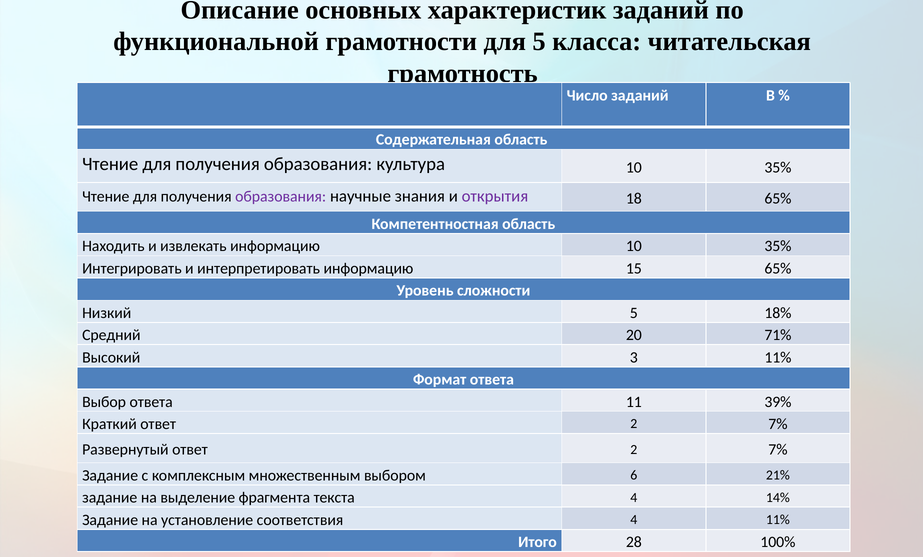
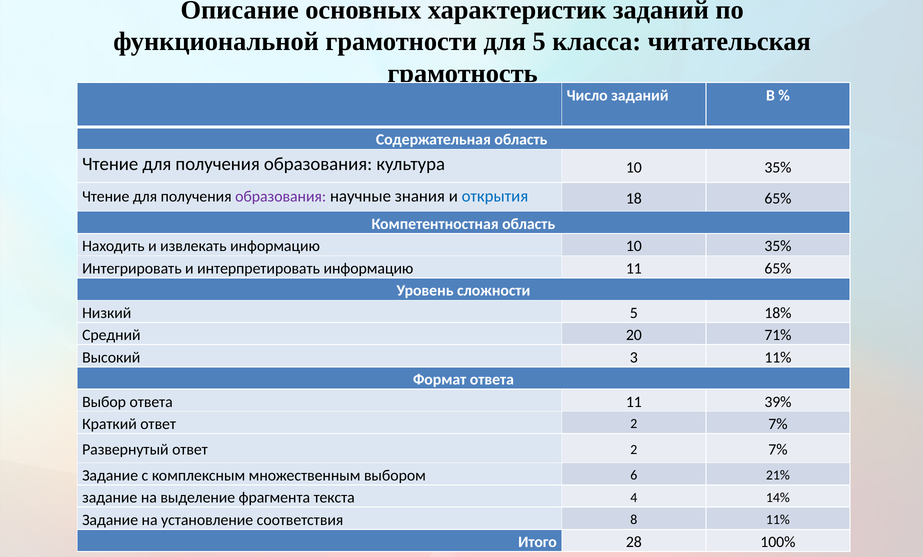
открытия colour: purple -> blue
информацию 15: 15 -> 11
соответствия 4: 4 -> 8
